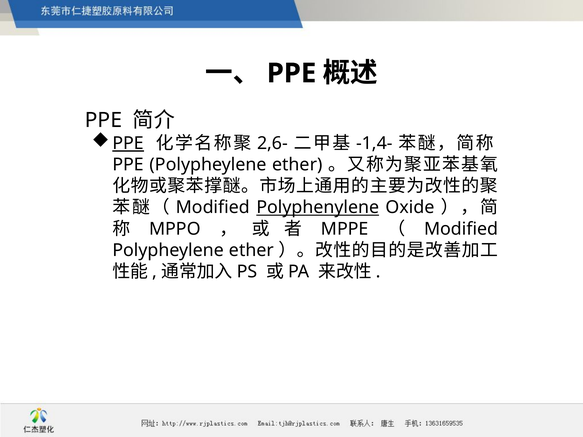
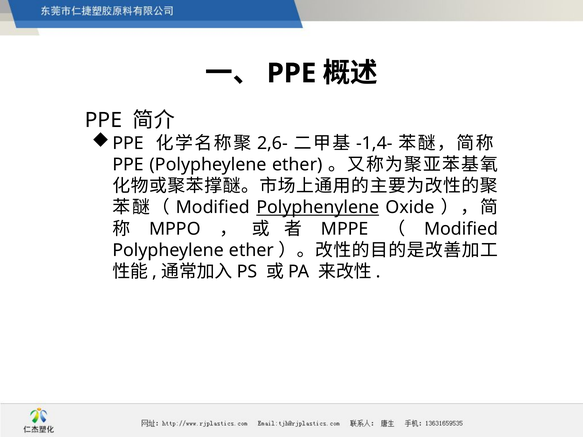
PPE at (128, 143) underline: present -> none
